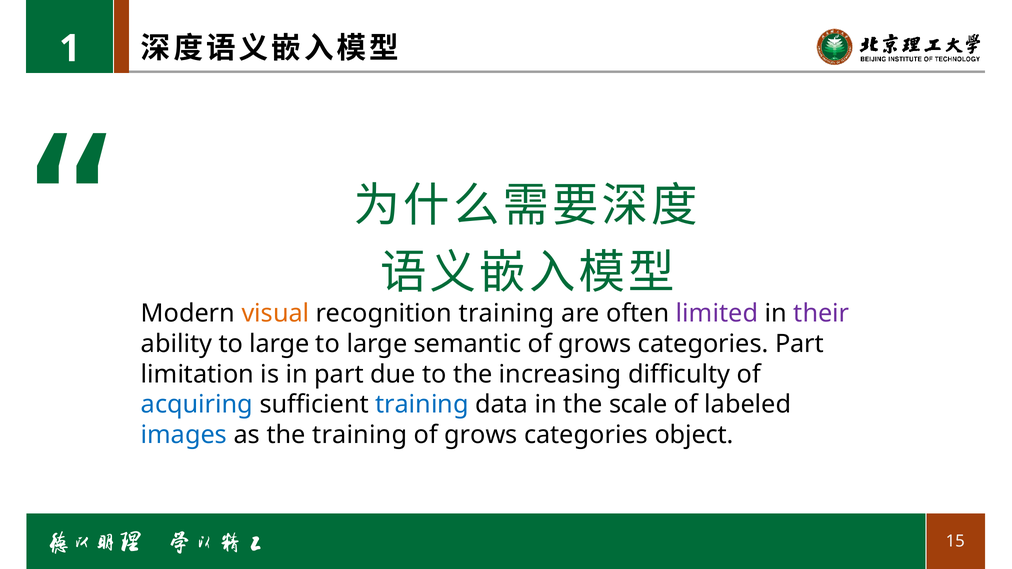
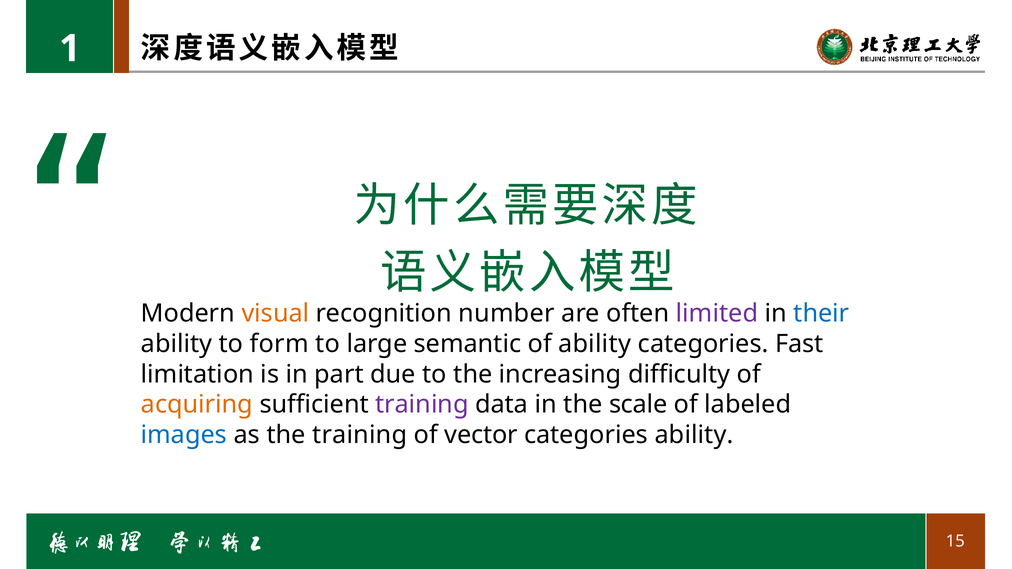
recognition training: training -> number
their colour: purple -> blue
ability to large: large -> form
grows at (595, 344): grows -> ability
categories Part: Part -> Fast
acquiring colour: blue -> orange
training at (422, 405) colour: blue -> purple
grows at (481, 435): grows -> vector
categories object: object -> ability
